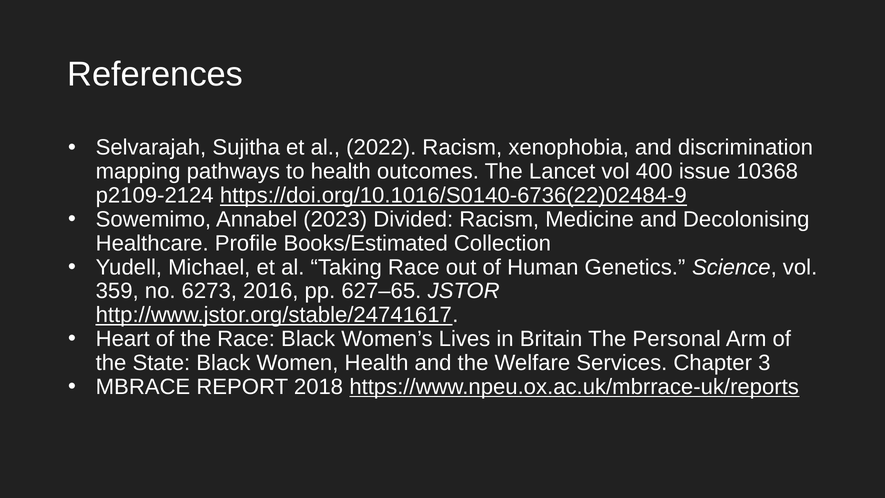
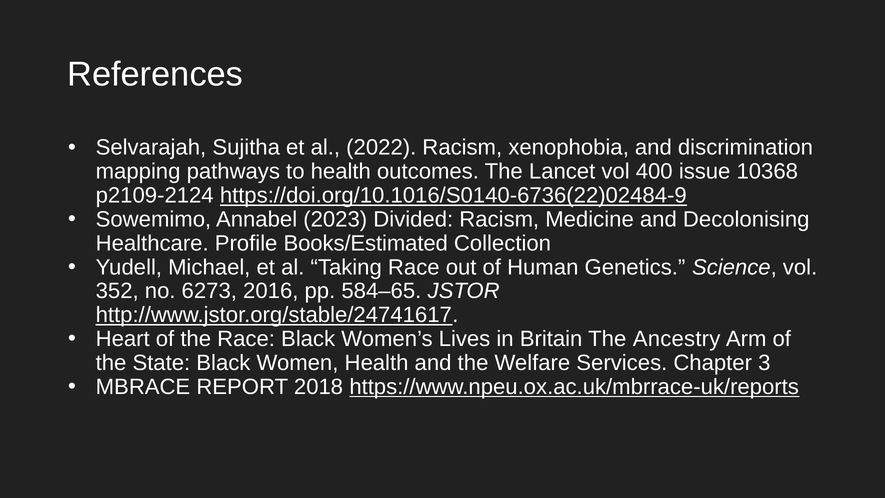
359: 359 -> 352
627–65: 627–65 -> 584–65
Personal: Personal -> Ancestry
